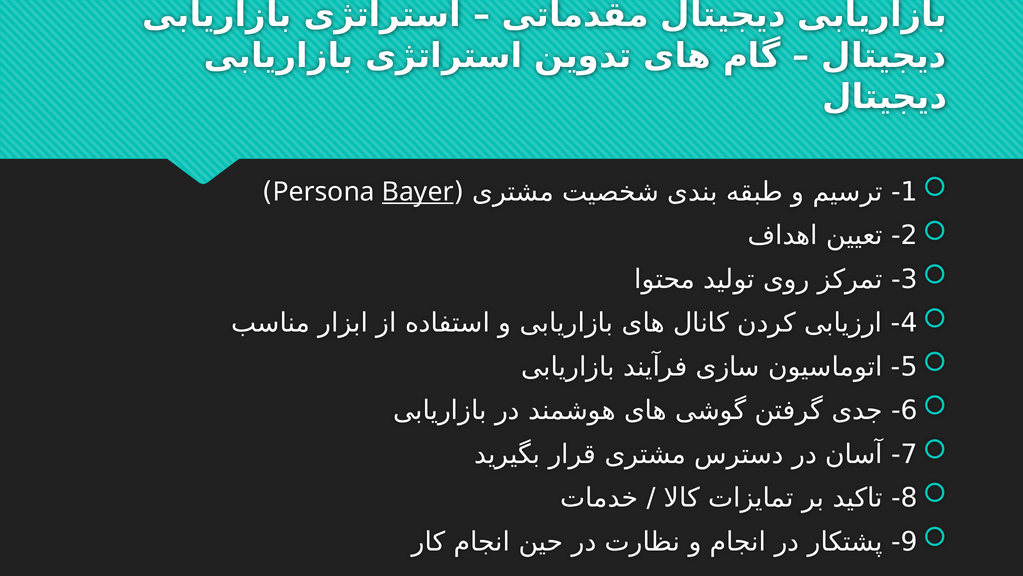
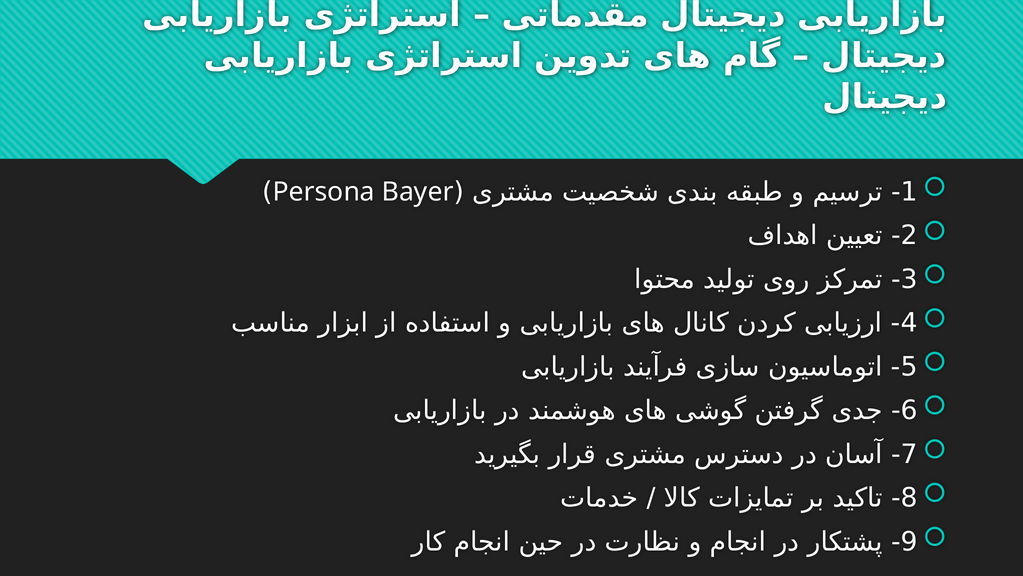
Bayer underline: present -> none
